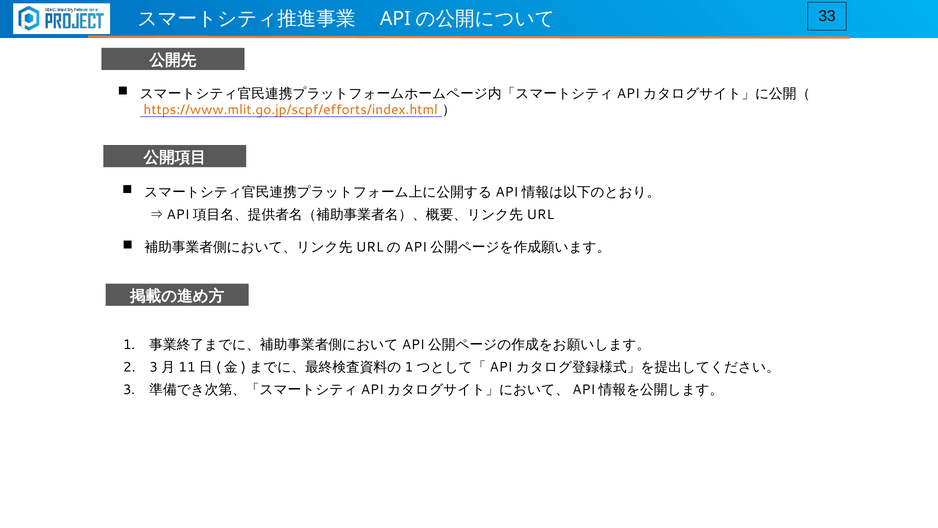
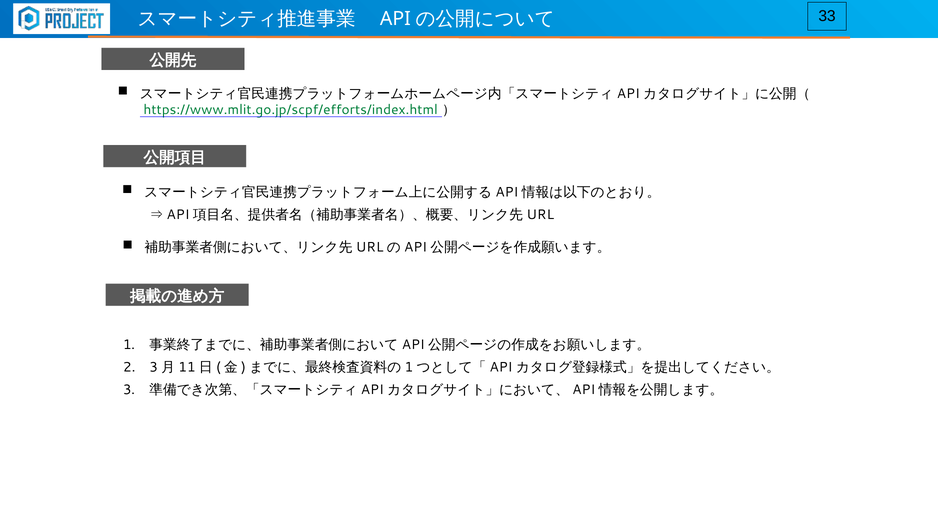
https://www.mlit.go.jp/scpf/efforts/index.html colour: orange -> green
